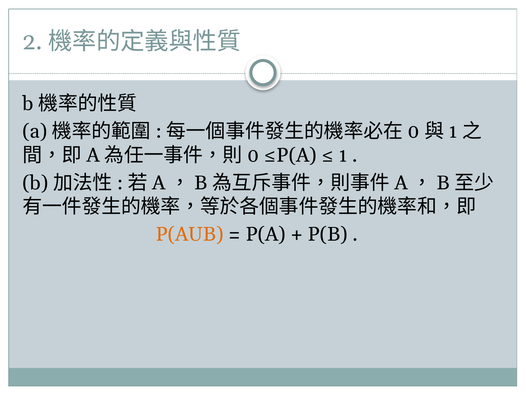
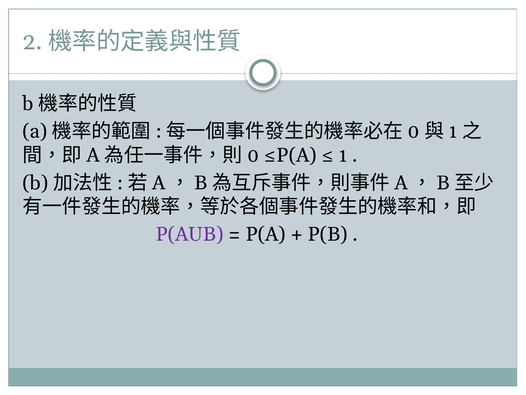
P(AUB colour: orange -> purple
